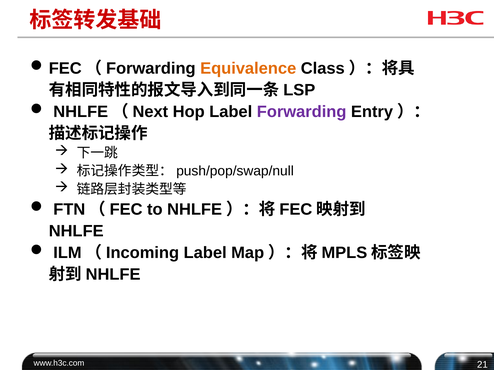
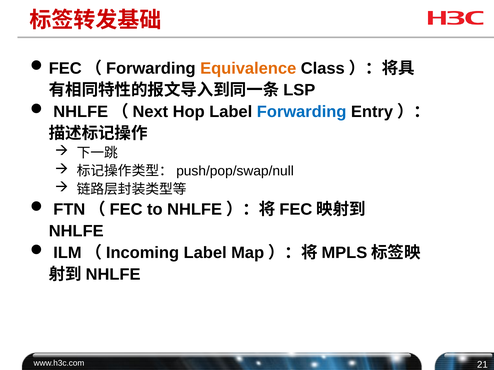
Forwarding colour: purple -> blue
